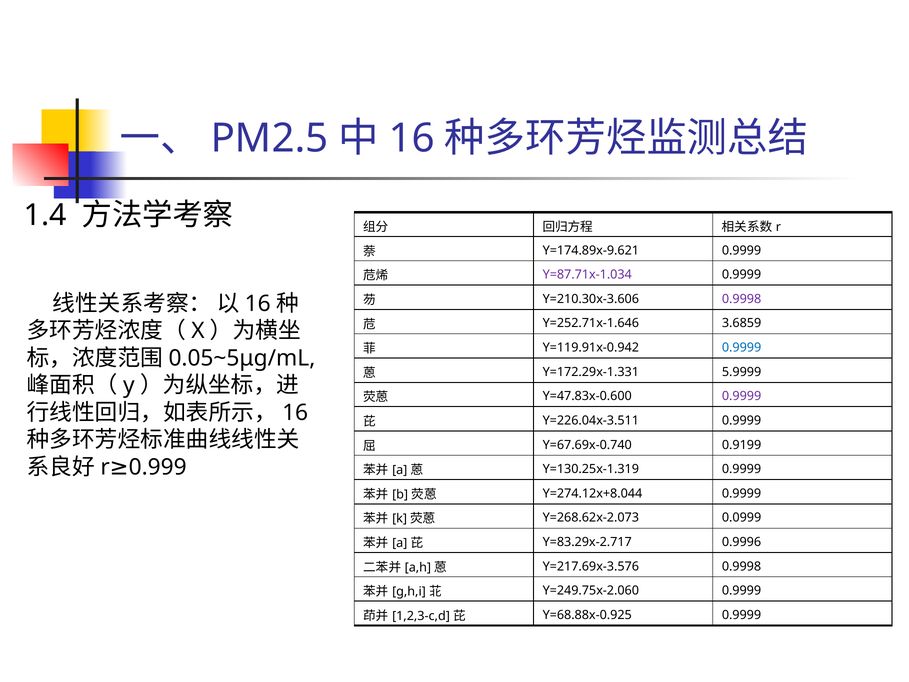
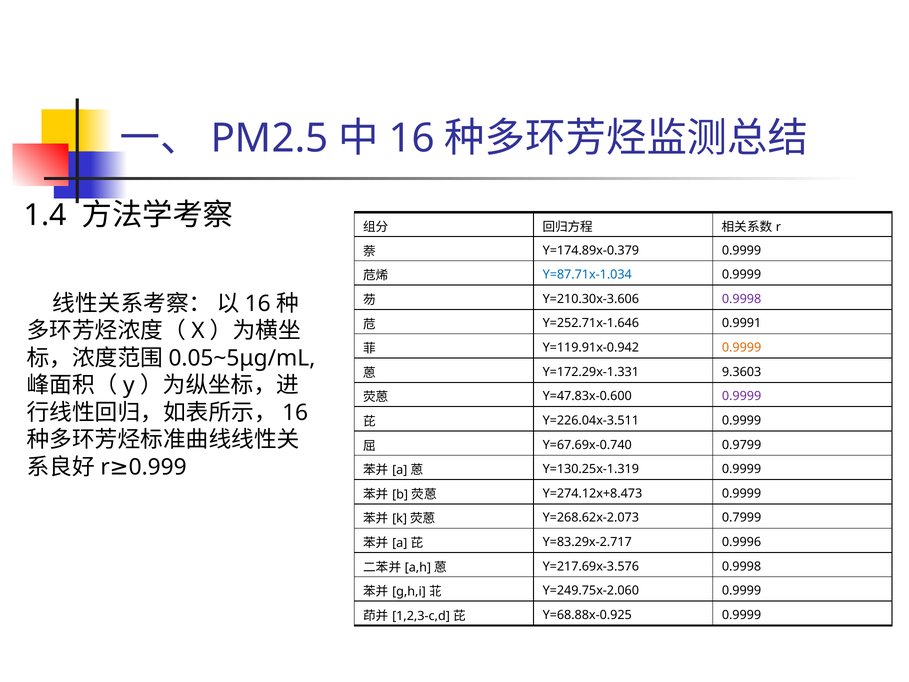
Y=174.89x-9.621: Y=174.89x-9.621 -> Y=174.89x-0.379
Y=87.71x-1.034 colour: purple -> blue
3.6859: 3.6859 -> 0.9991
0.9999 at (742, 347) colour: blue -> orange
5.9999: 5.9999 -> 9.3603
0.9199: 0.9199 -> 0.9799
Y=274.12x+8.044: Y=274.12x+8.044 -> Y=274.12x+8.473
0.0999: 0.0999 -> 0.7999
